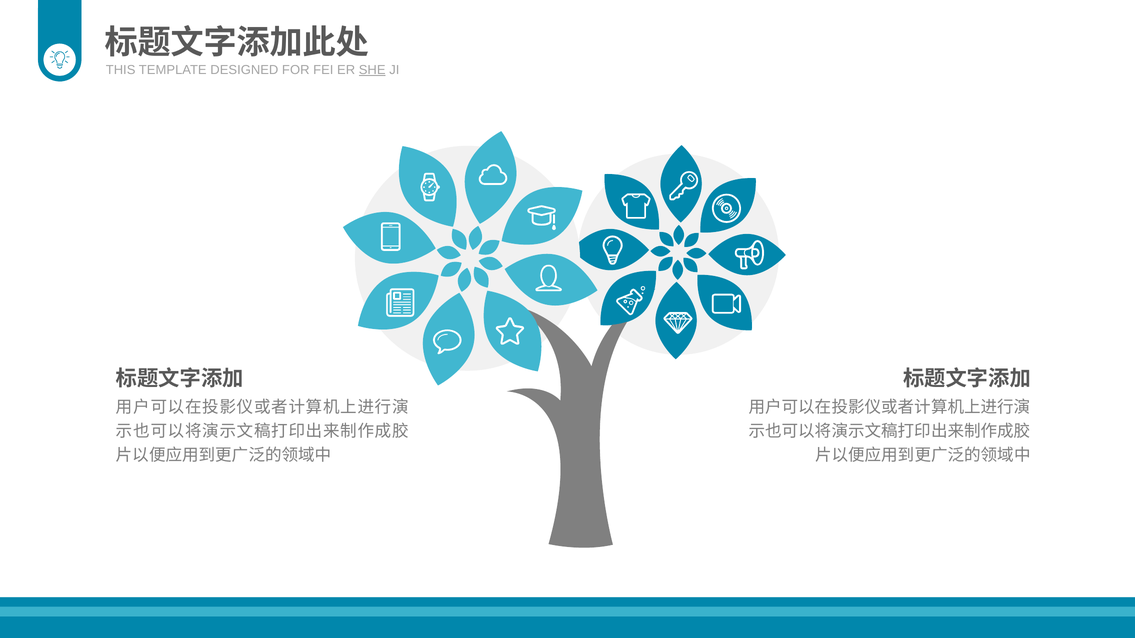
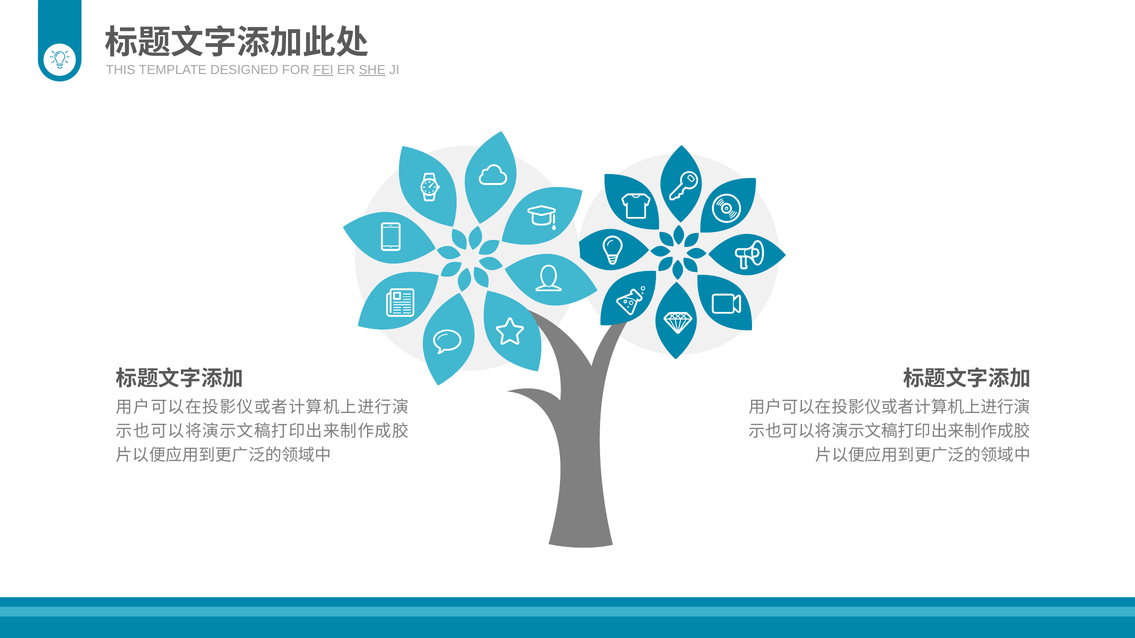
FEI underline: none -> present
